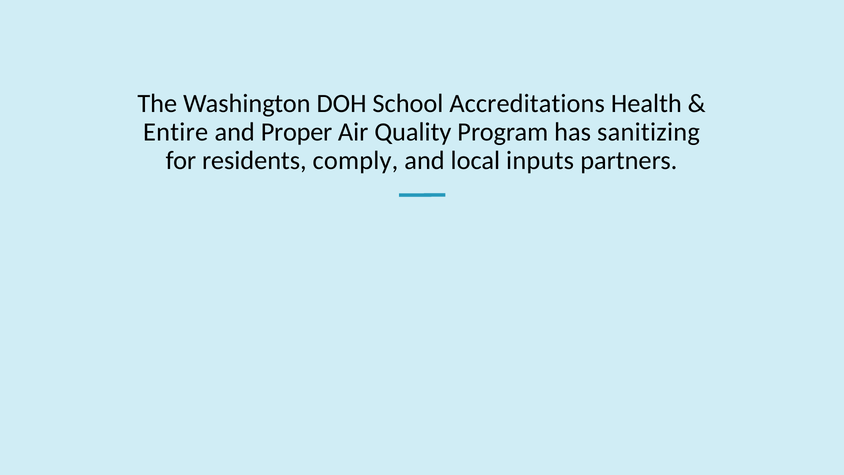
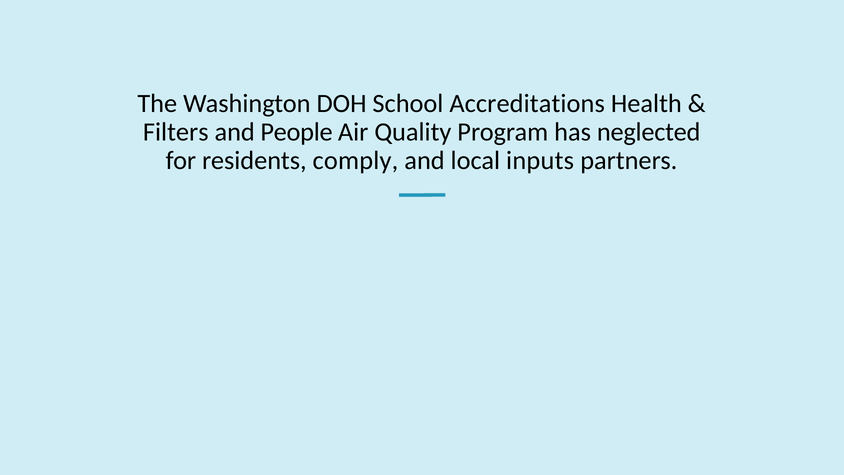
Entire: Entire -> Filters
Proper: Proper -> People
sanitizing: sanitizing -> neglected
